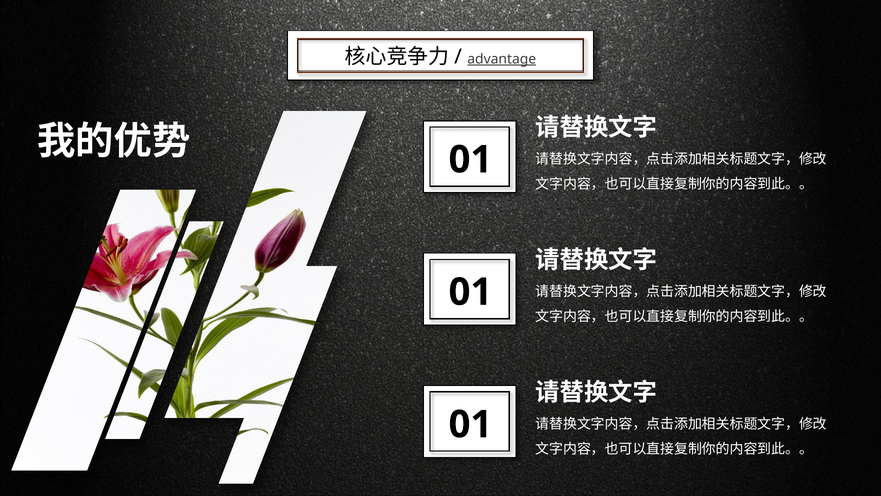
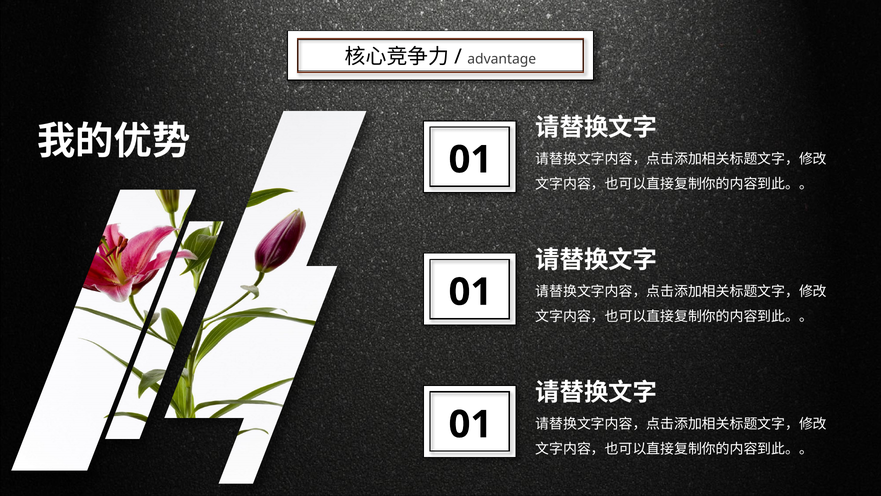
advantage underline: present -> none
